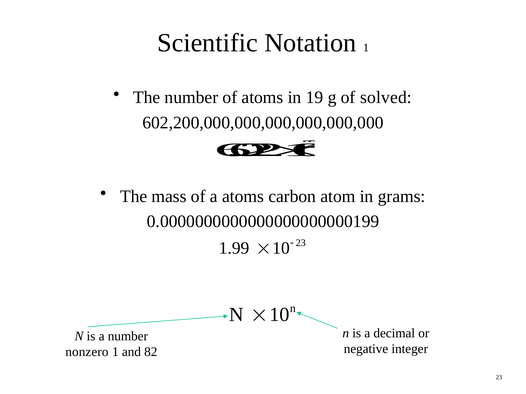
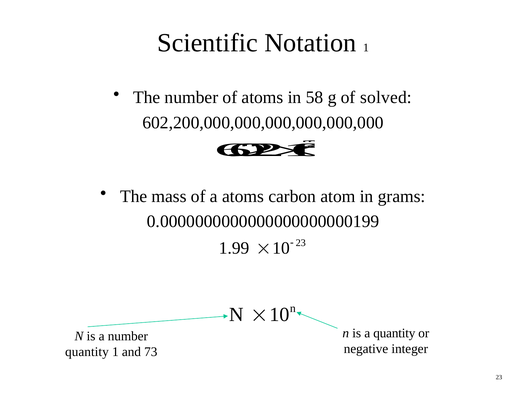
19: 19 -> 58
a decimal: decimal -> quantity
nonzero at (87, 352): nonzero -> quantity
82: 82 -> 73
